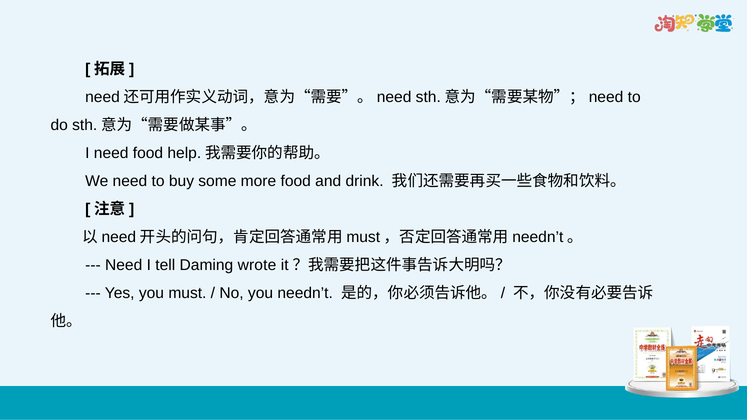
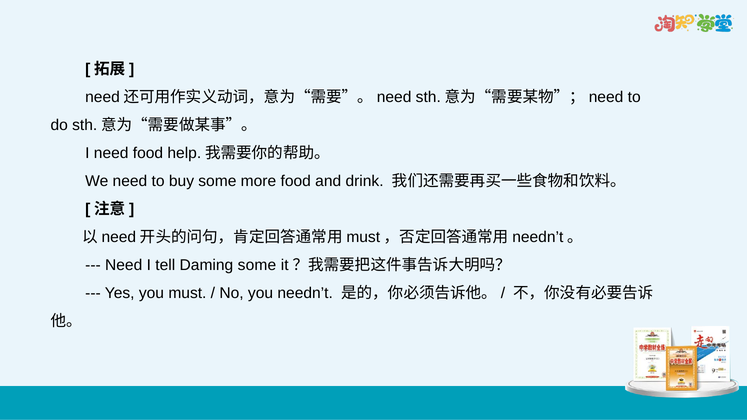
Daming wrote: wrote -> some
